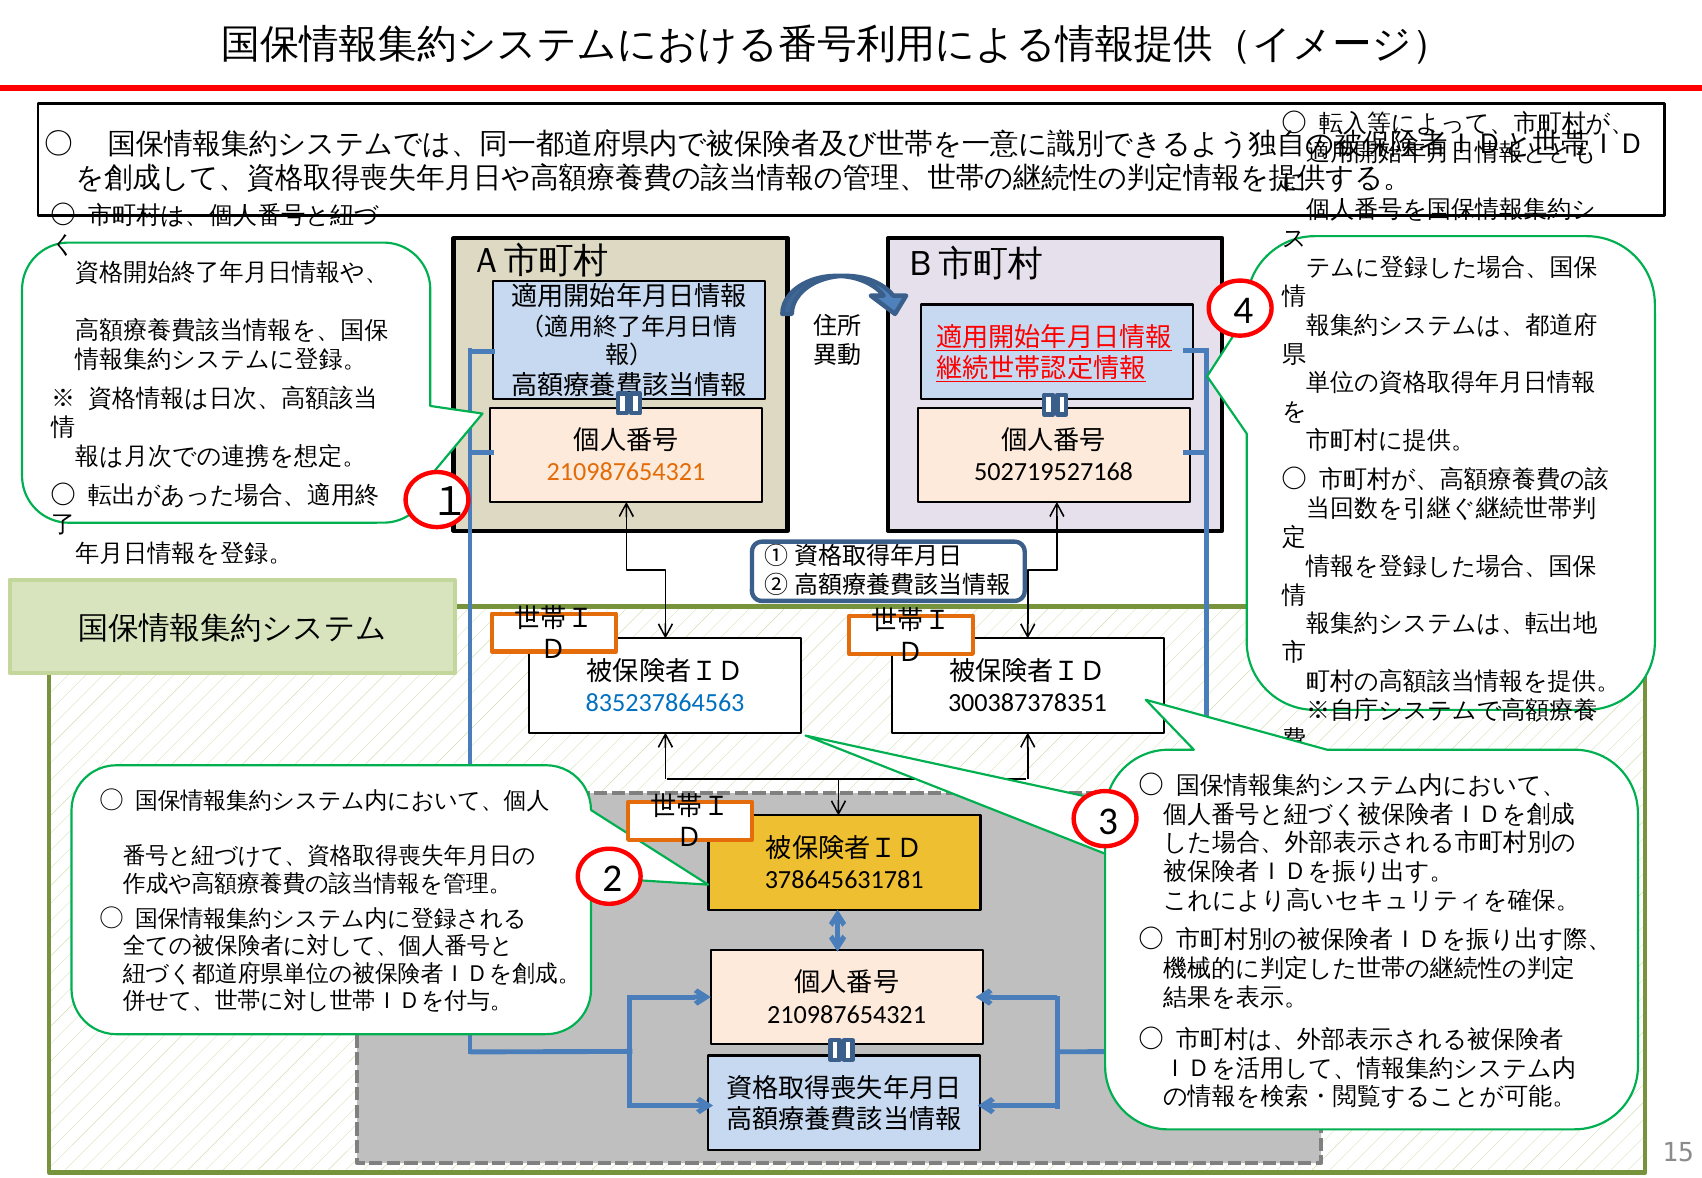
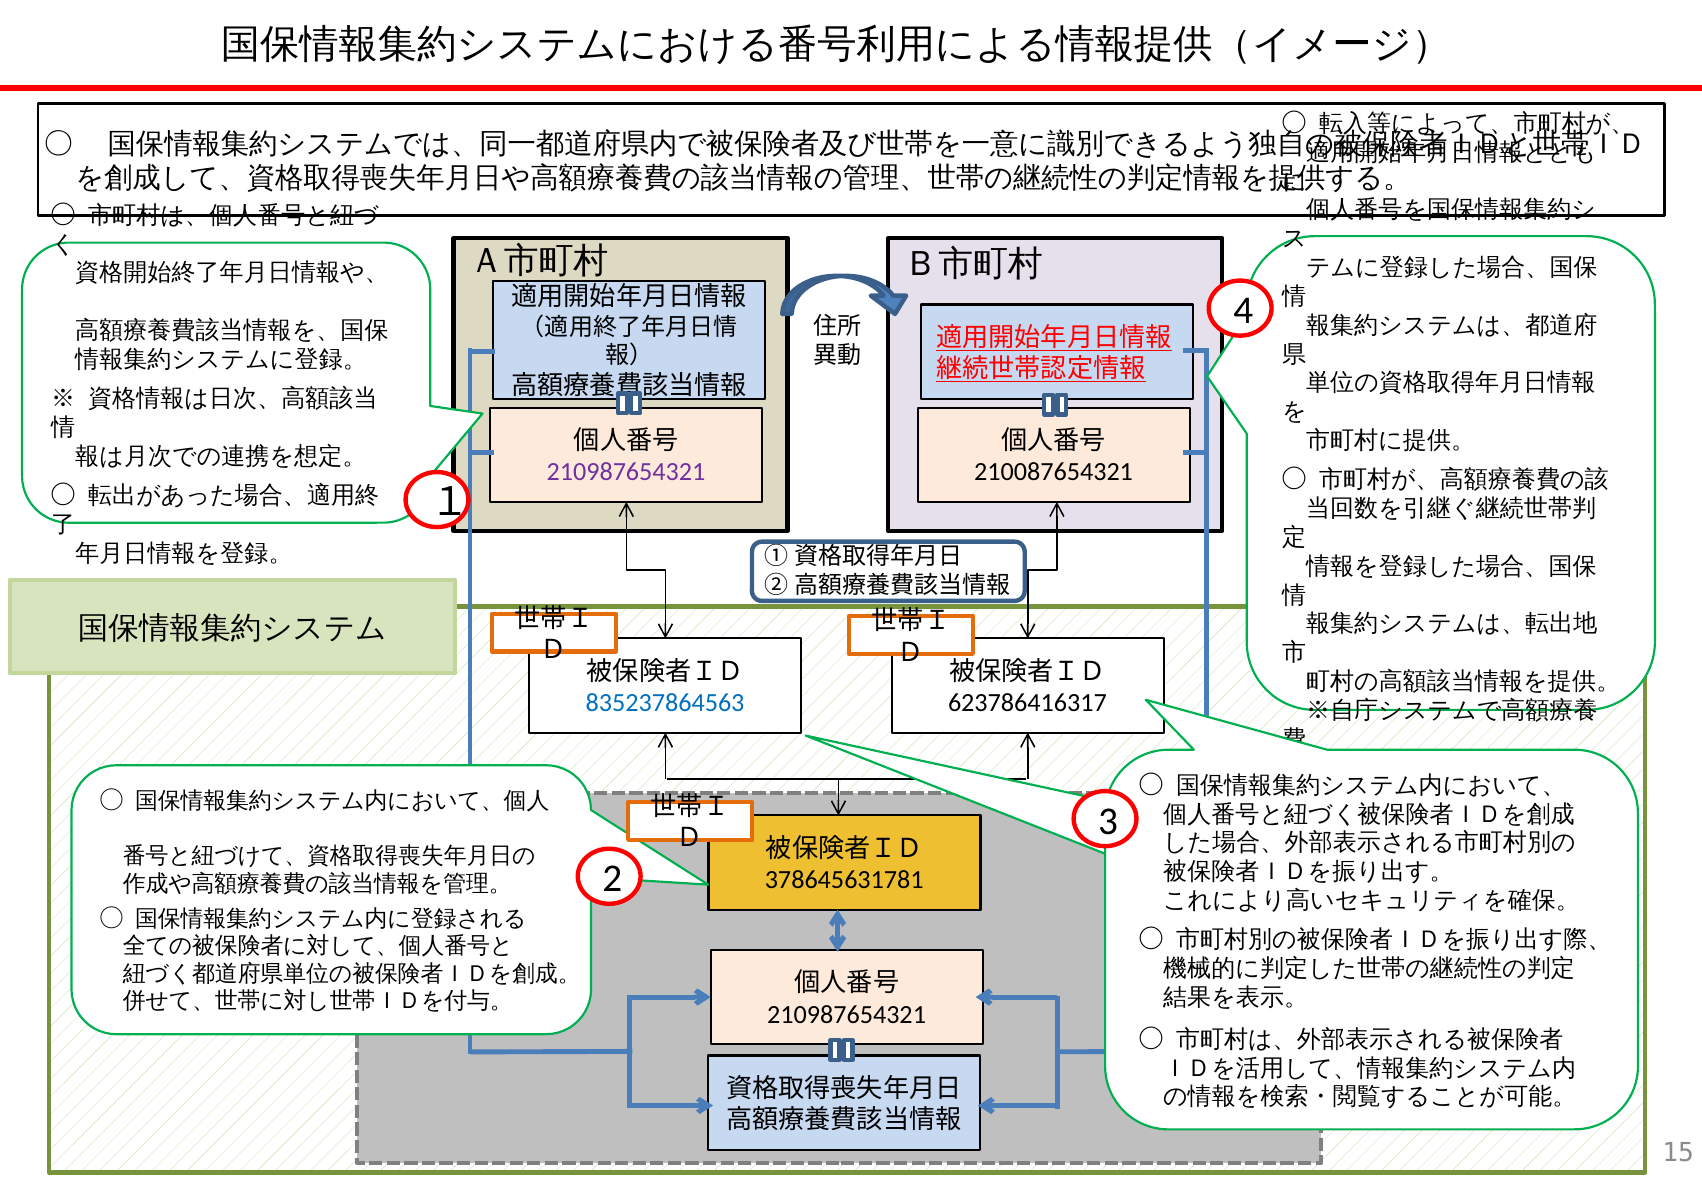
210987654321 at (626, 472) colour: orange -> purple
502719527168: 502719527168 -> 210087654321
300387378351: 300387378351 -> 623786416317
